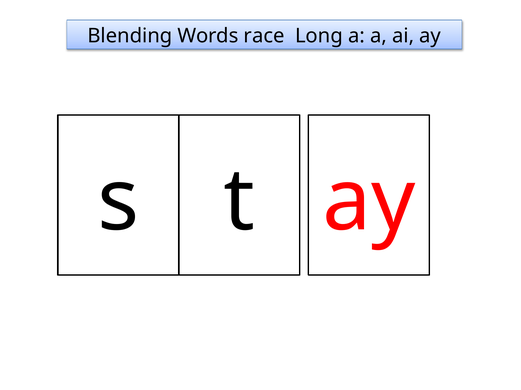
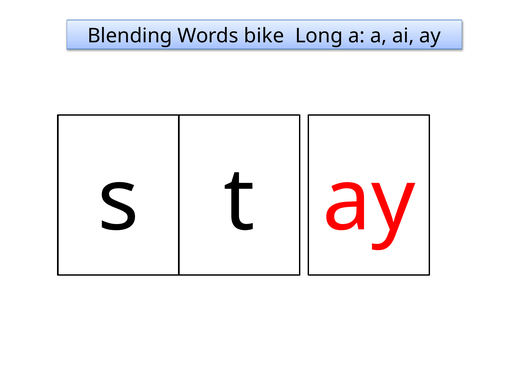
race: race -> bike
